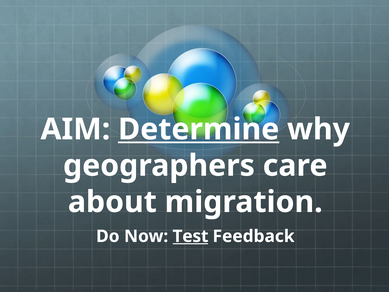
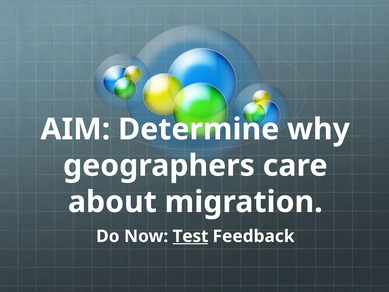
Determine underline: present -> none
